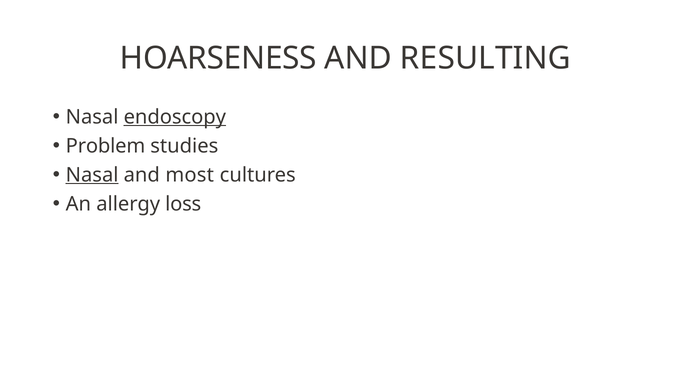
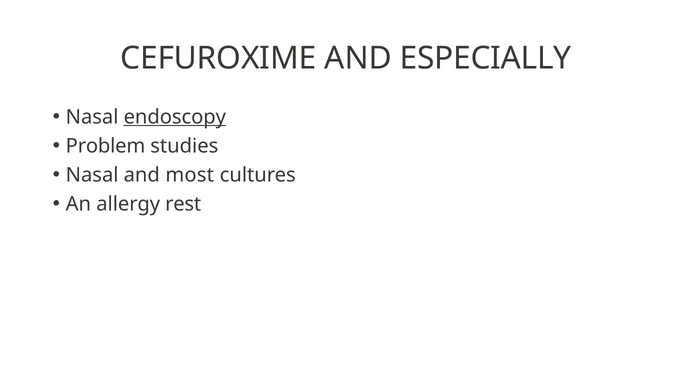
HOARSENESS: HOARSENESS -> CEFUROXIME
RESULTING: RESULTING -> ESPECIALLY
Nasal at (92, 175) underline: present -> none
loss: loss -> rest
